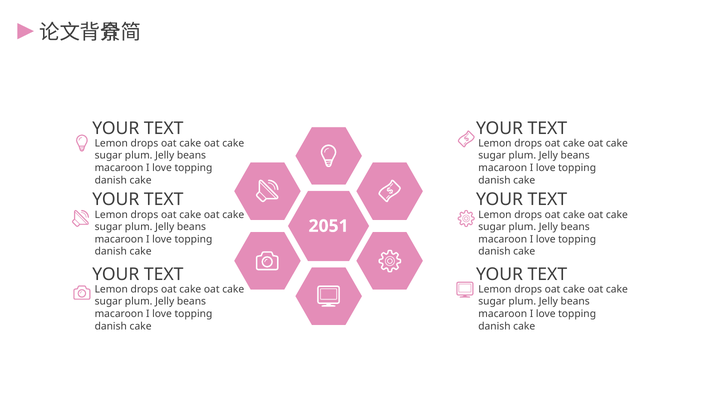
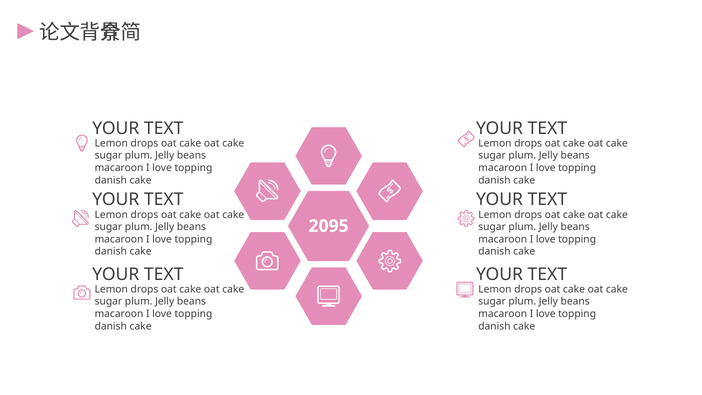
2051: 2051 -> 2095
